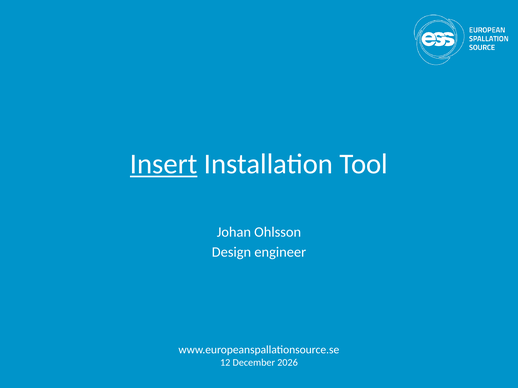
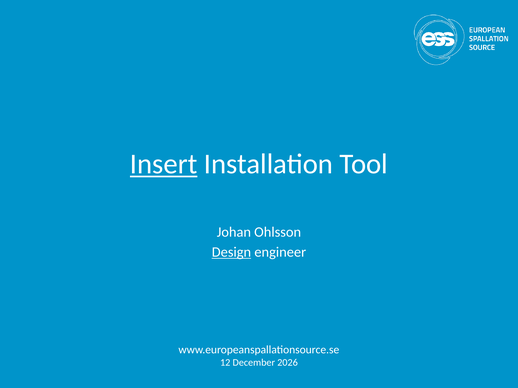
Design underline: none -> present
